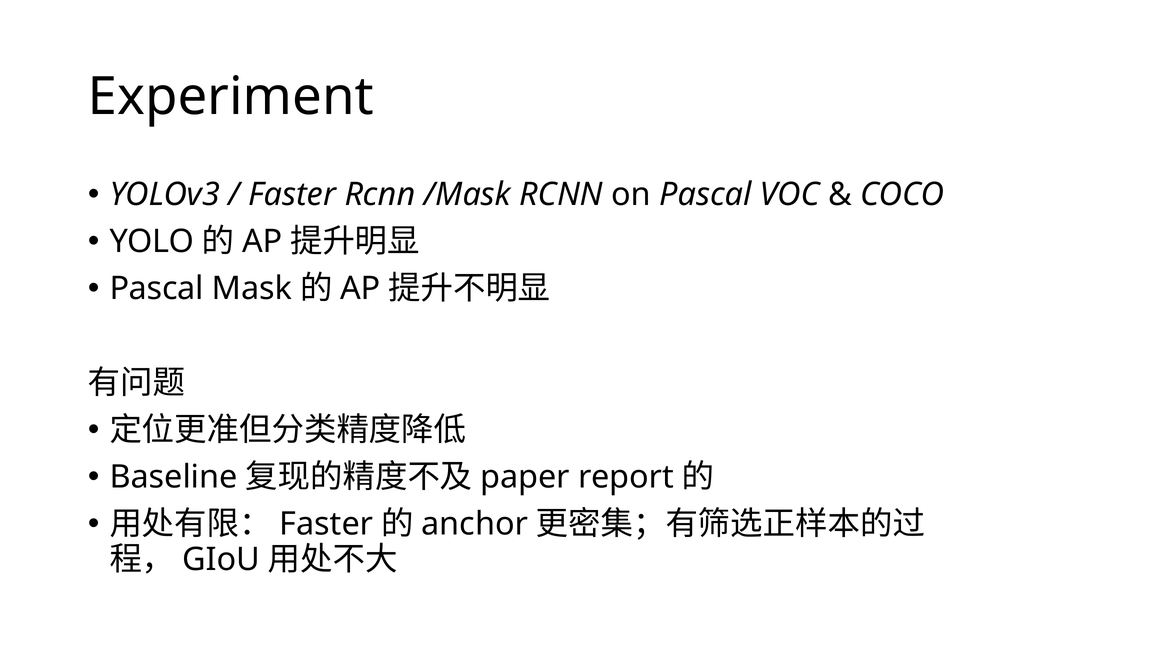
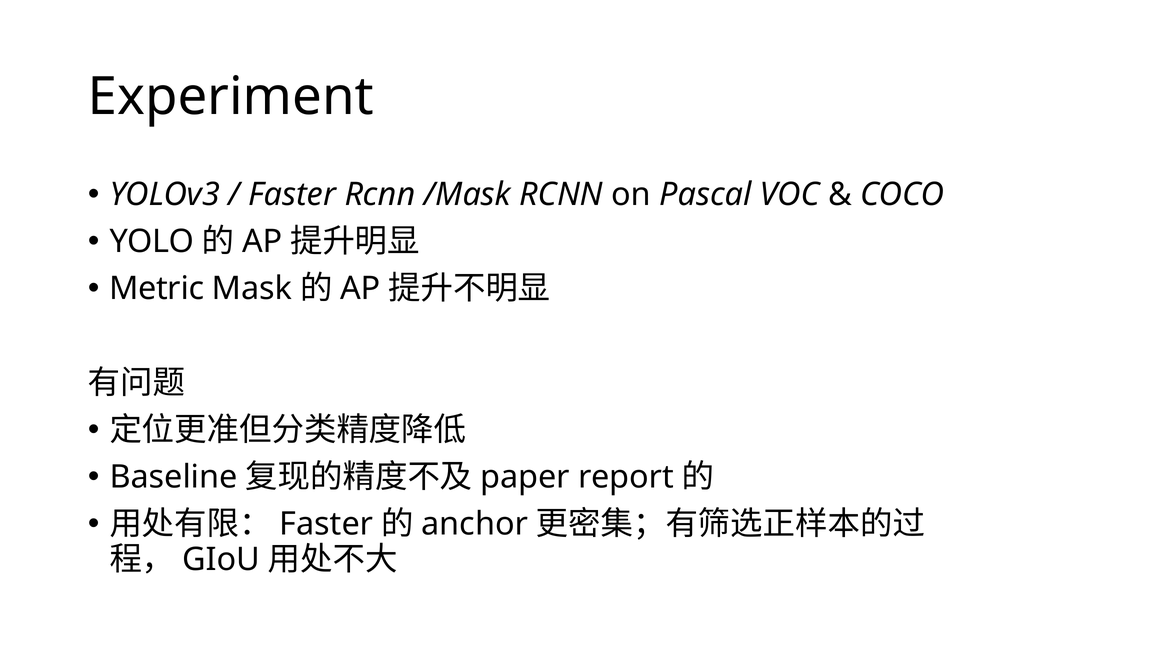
Pascal at (157, 288): Pascal -> Metric
